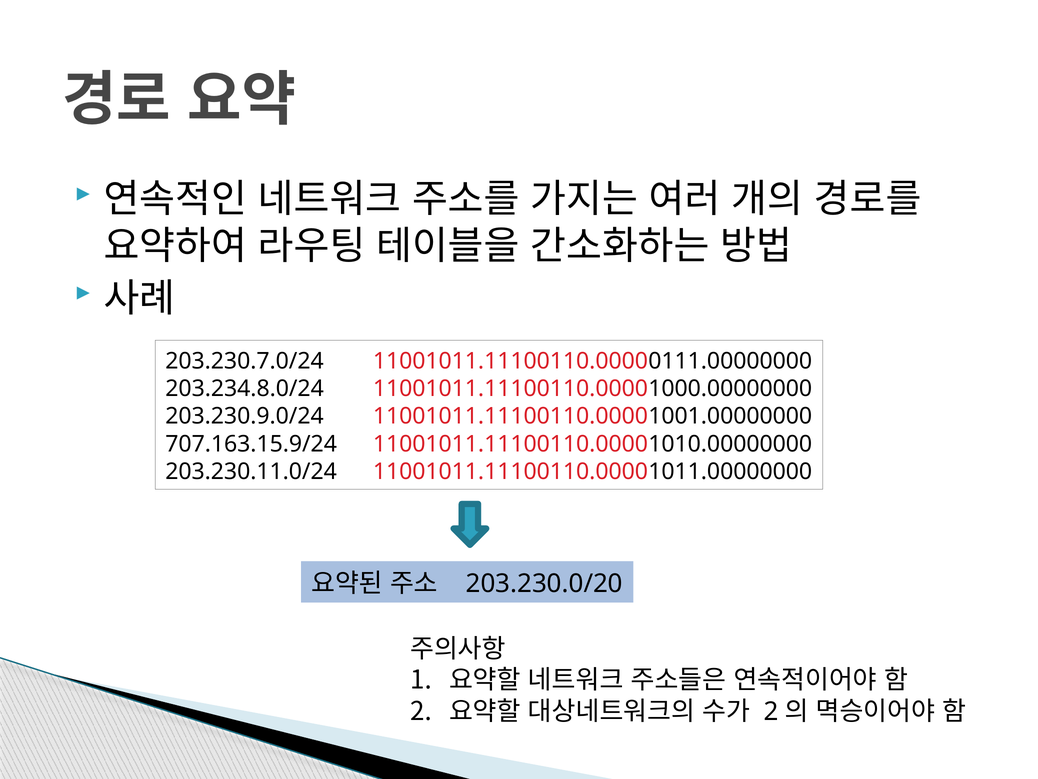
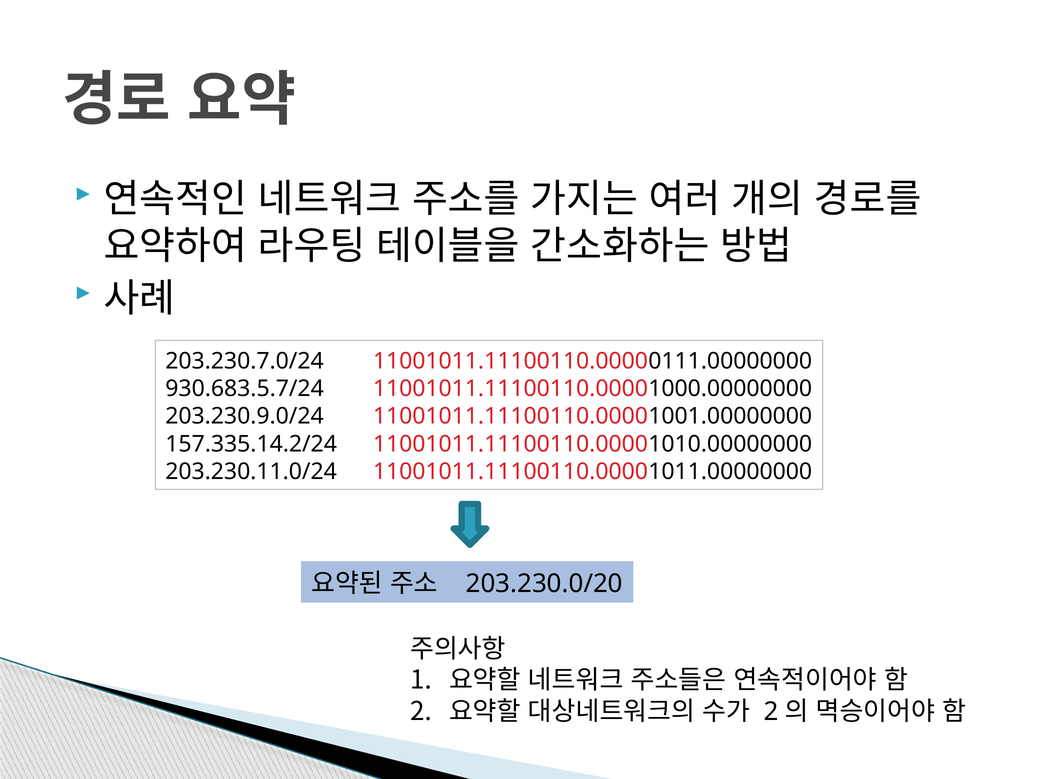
203.234.8.0/24: 203.234.8.0/24 -> 930.683.5.7/24
707.163.15.9/24: 707.163.15.9/24 -> 157.335.14.2/24
